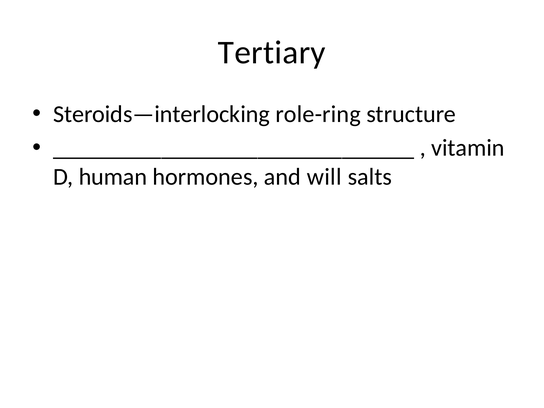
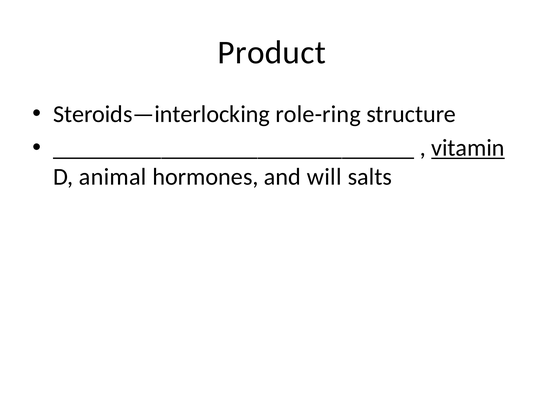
Tertiary: Tertiary -> Product
vitamin underline: none -> present
human: human -> animal
